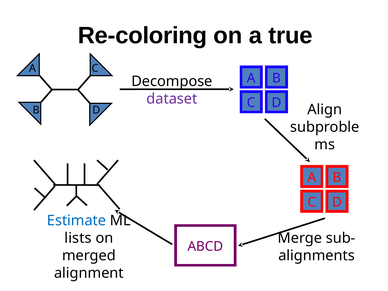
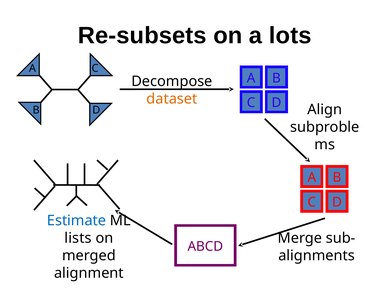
Re-coloring: Re-coloring -> Re-subsets
true: true -> lots
dataset colour: purple -> orange
